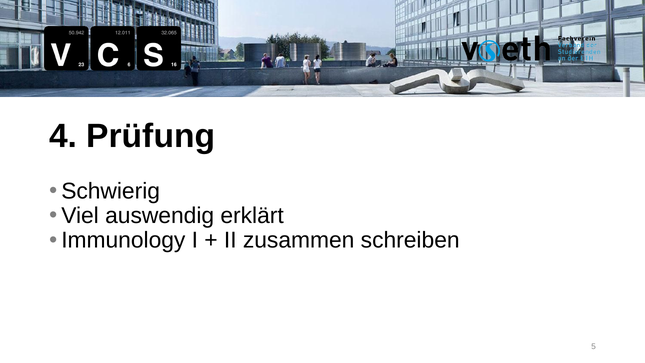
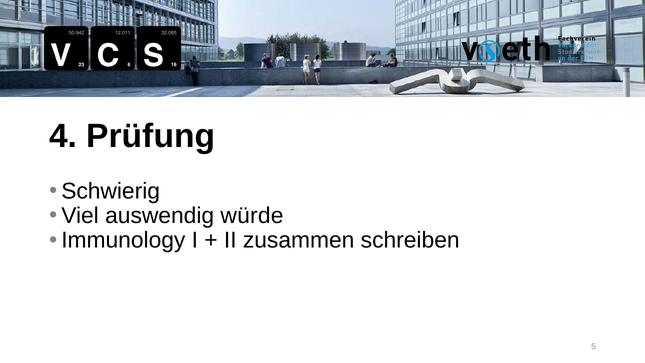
erklärt: erklärt -> würde
